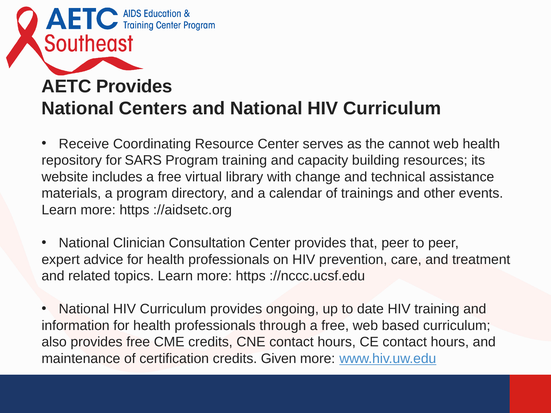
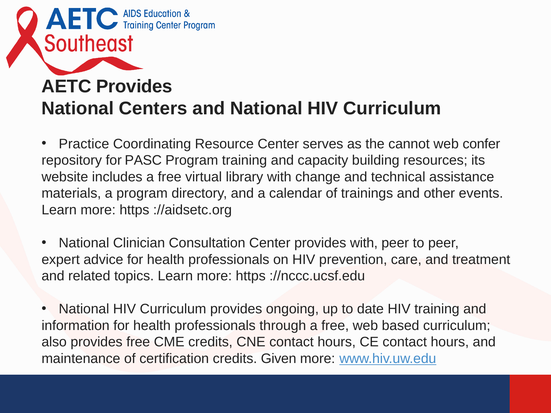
Receive: Receive -> Practice
web health: health -> confer
SARS: SARS -> PASC
provides that: that -> with
